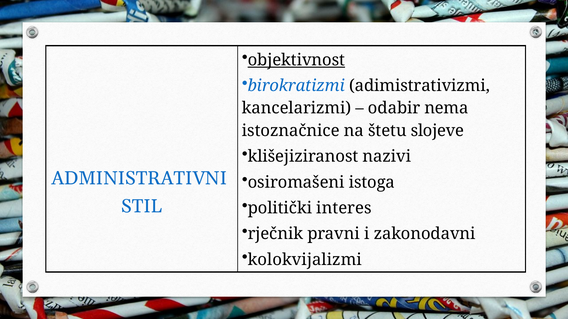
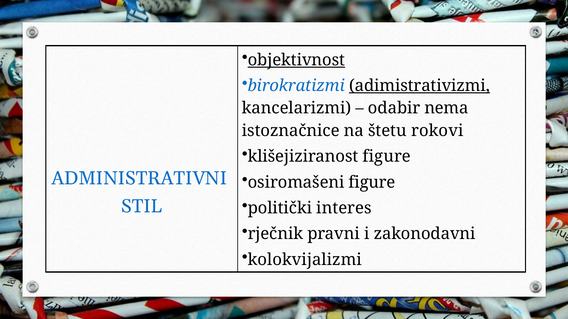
adimistrativizmi underline: none -> present
slojeve: slojeve -> rokovi
klišejiziranost nazivi: nazivi -> figure
osiromašeni istoga: istoga -> figure
